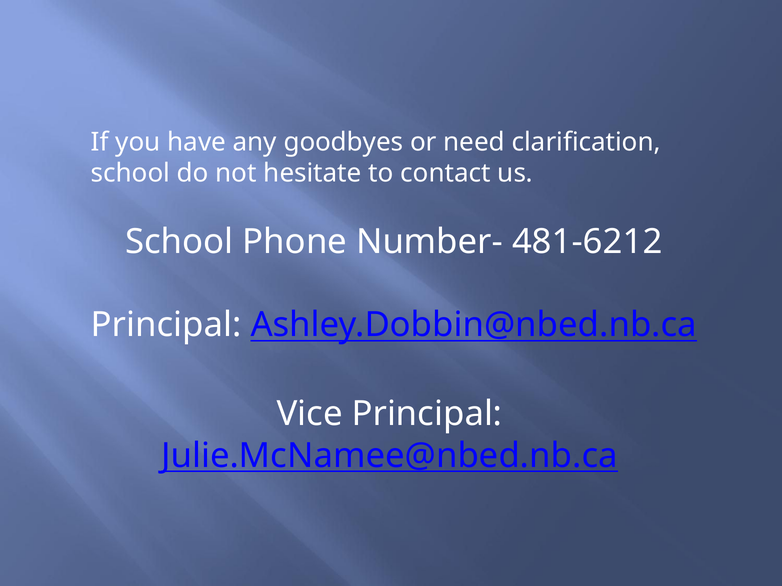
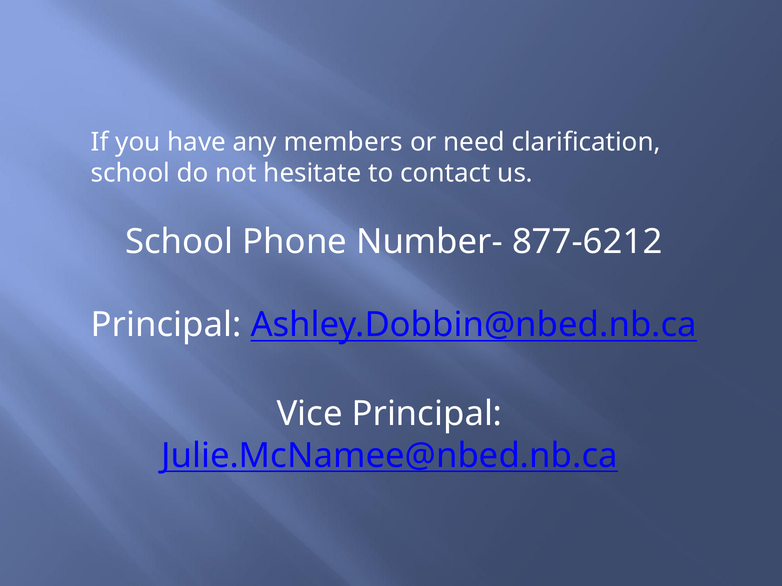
goodbyes: goodbyes -> members
481-6212: 481-6212 -> 877-6212
